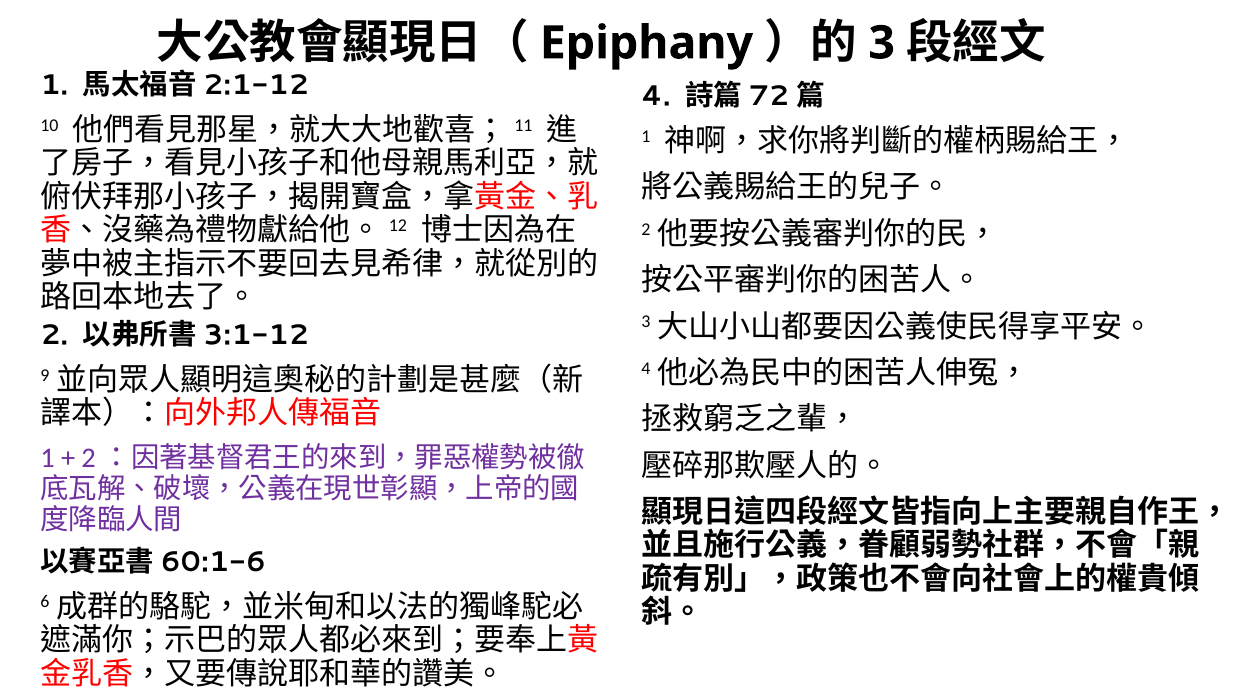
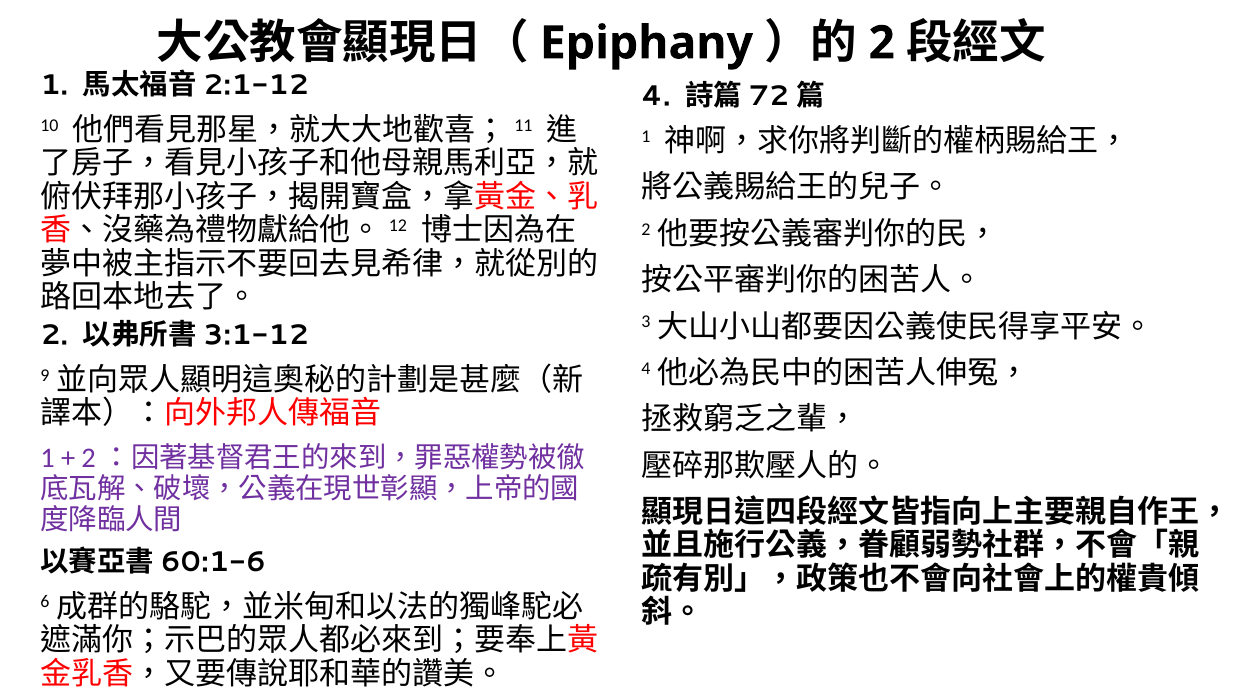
3 at (882, 43): 3 -> 2
